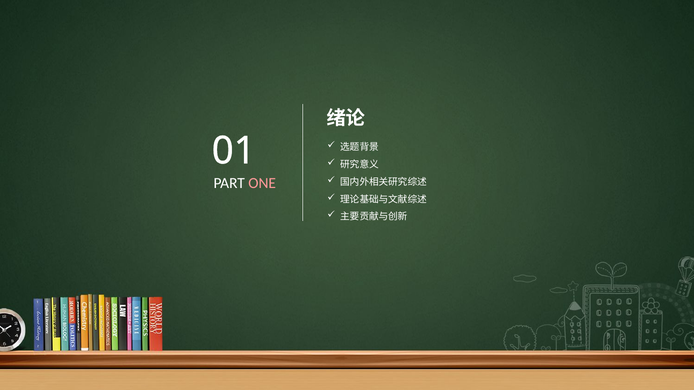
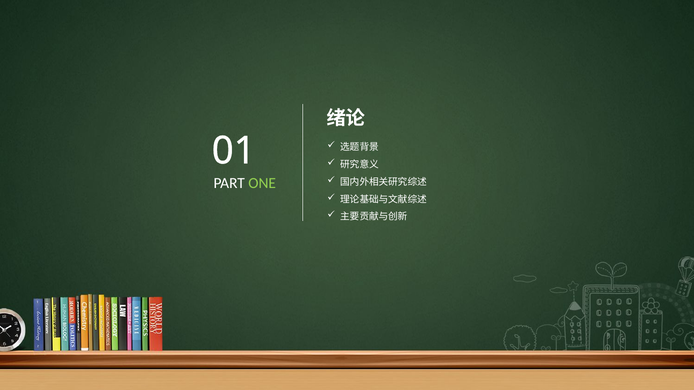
ONE colour: pink -> light green
